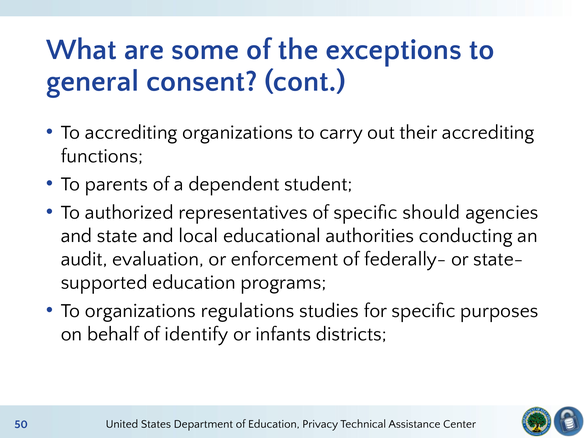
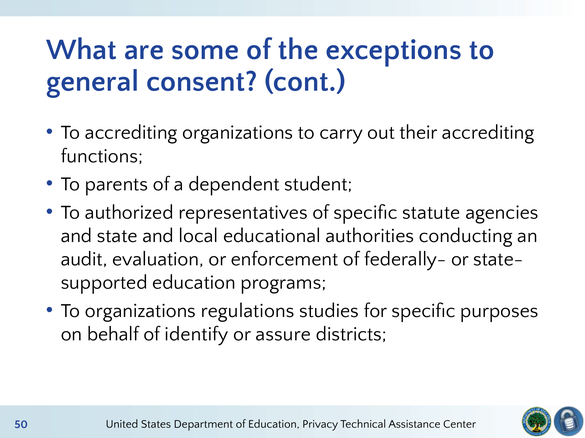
should: should -> statute
infants: infants -> assure
